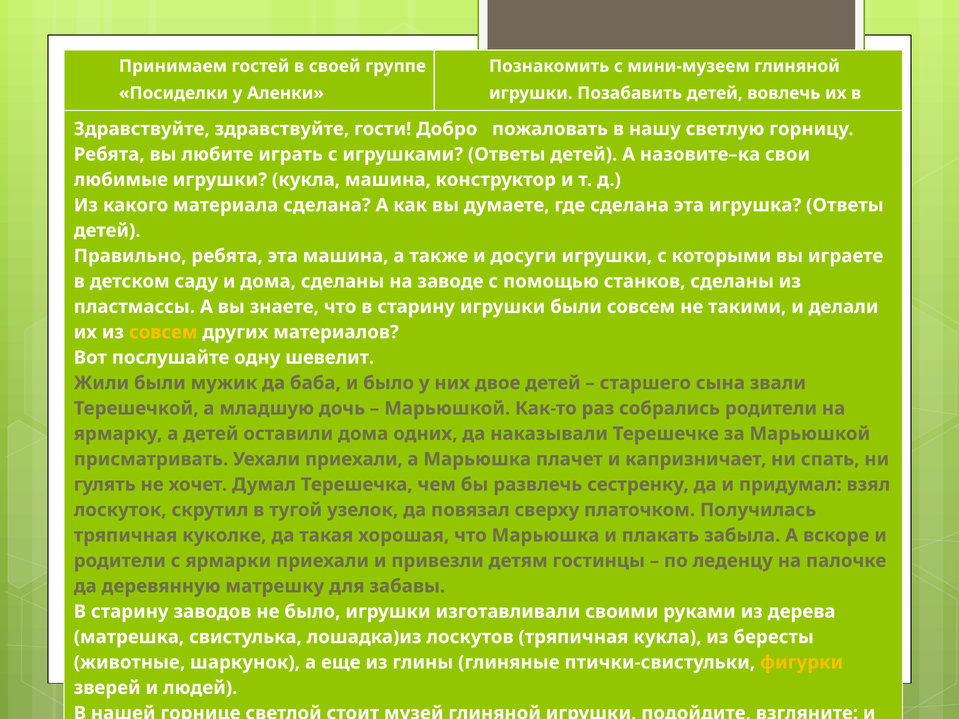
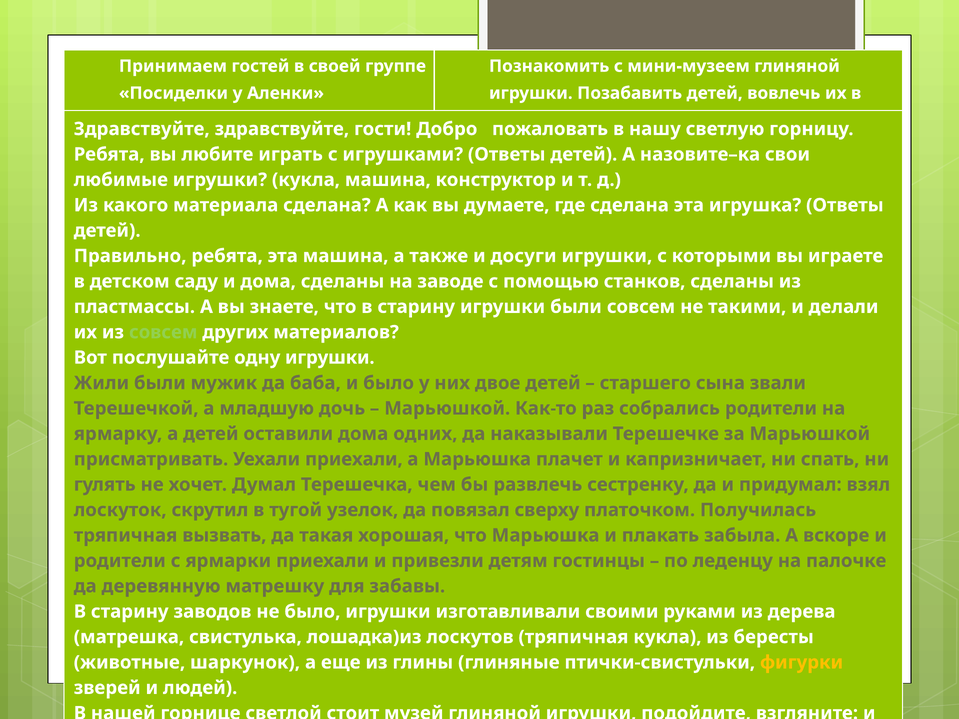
совсем at (163, 332) colour: yellow -> light green
одну шевелит: шевелит -> игрушки
куколке: куколке -> вызвать
